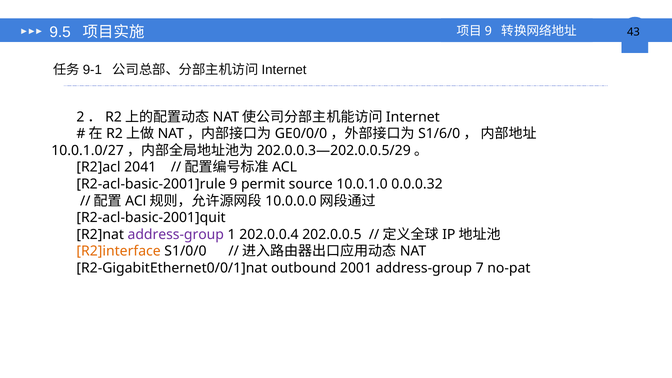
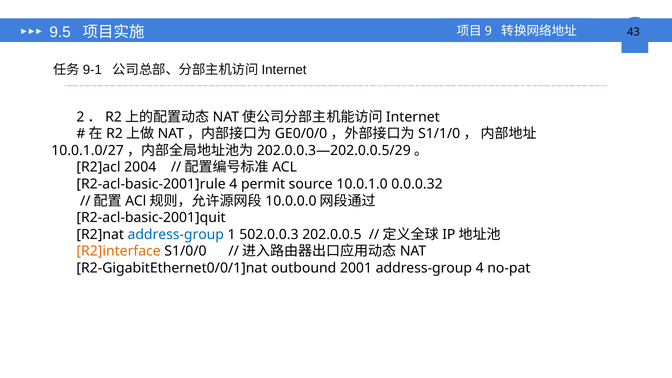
S1/6/0: S1/6/0 -> S1/1/0
2041: 2041 -> 2004
R2-acl-basic-2001]rule 9: 9 -> 4
address-group at (176, 234) colour: purple -> blue
202.0.0.4: 202.0.0.4 -> 502.0.0.3
address-group 7: 7 -> 4
